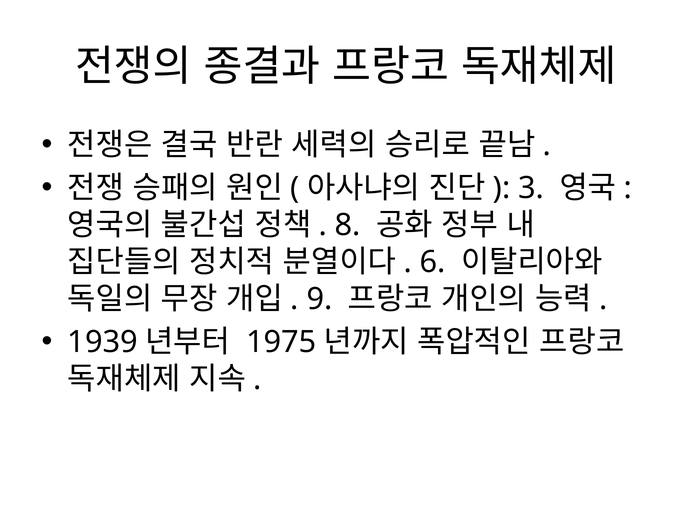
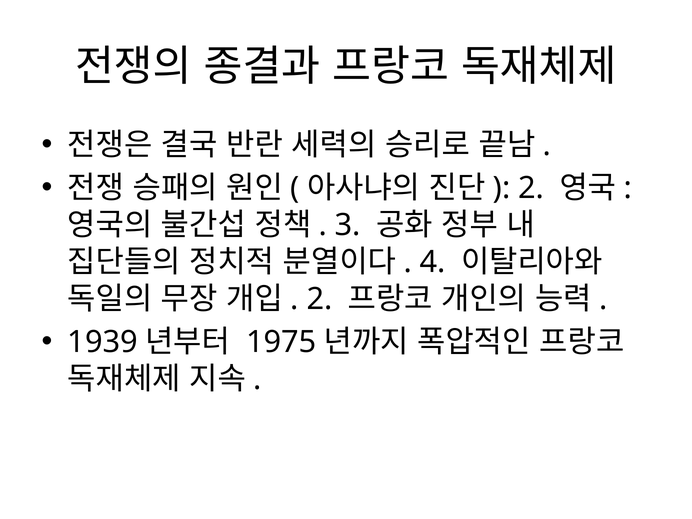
3 at (531, 188): 3 -> 2
8: 8 -> 3
6: 6 -> 4
9 at (320, 299): 9 -> 2
